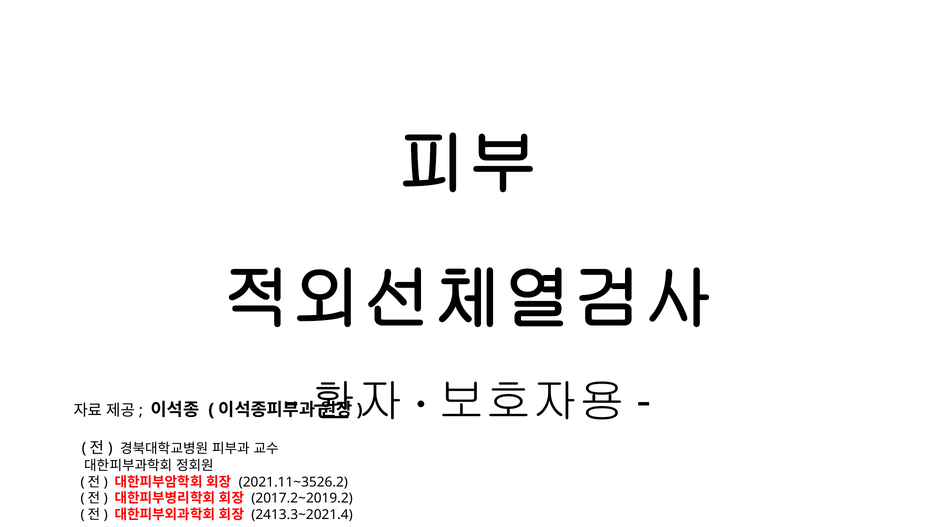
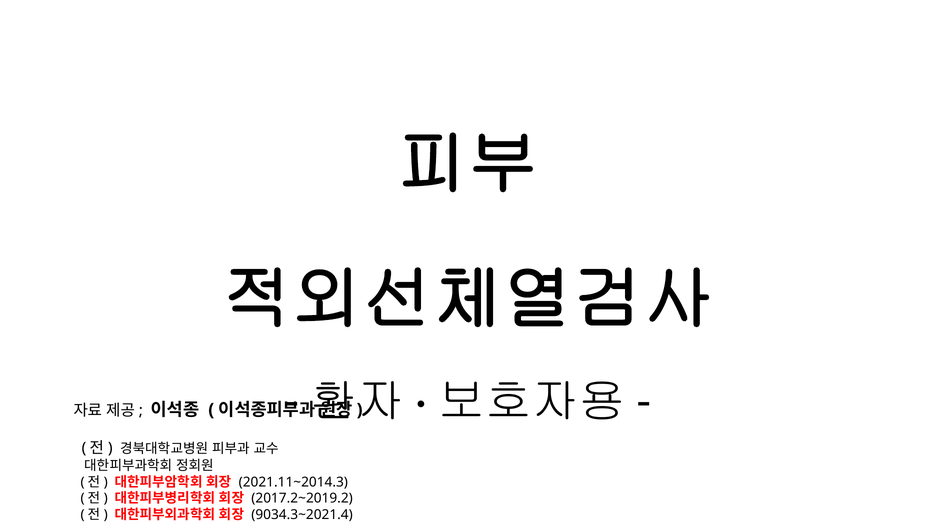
2021.11~3526.2: 2021.11~3526.2 -> 2021.11~2014.3
2413.3~2021.4: 2413.3~2021.4 -> 9034.3~2021.4
